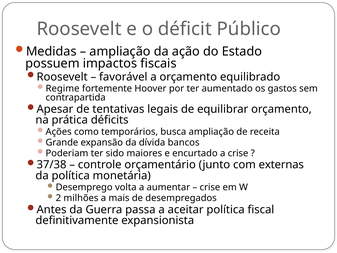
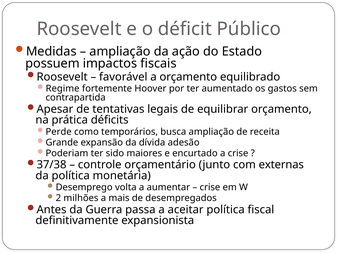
Ações: Ações -> Perde
bancos: bancos -> adesão
